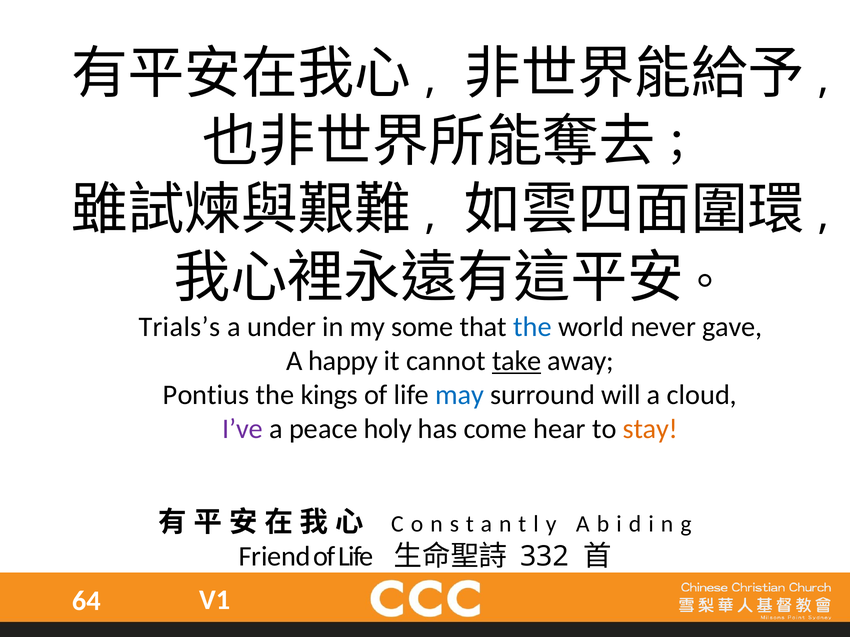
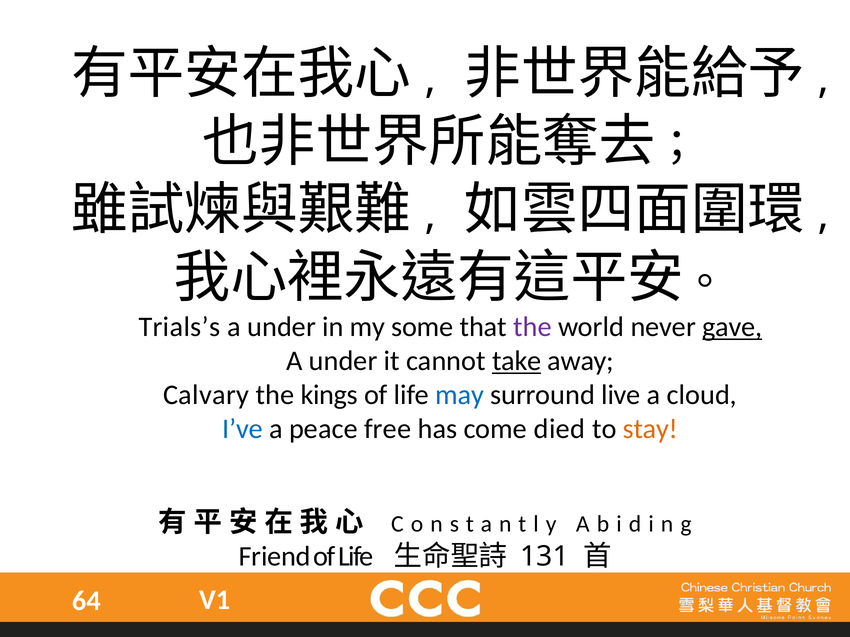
the at (532, 327) colour: blue -> purple
gave underline: none -> present
happy at (343, 361): happy -> under
Pontius: Pontius -> Calvary
will: will -> live
I’ve colour: purple -> blue
holy: holy -> free
hear: hear -> died
332: 332 -> 131
